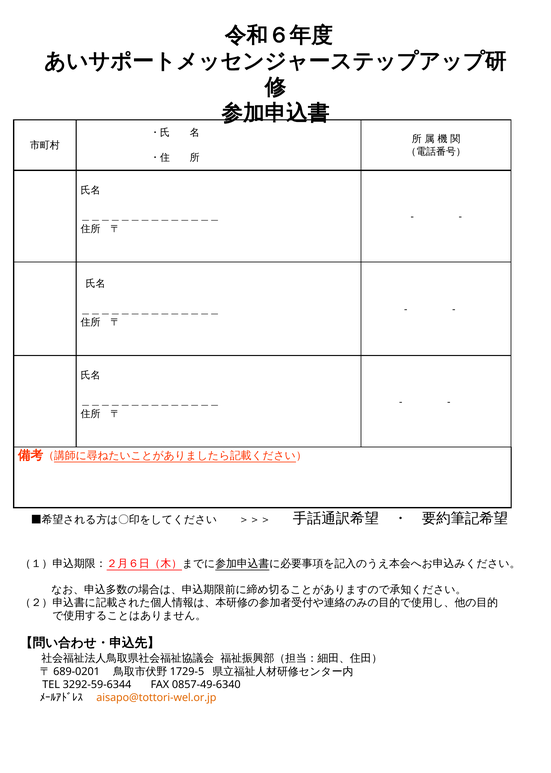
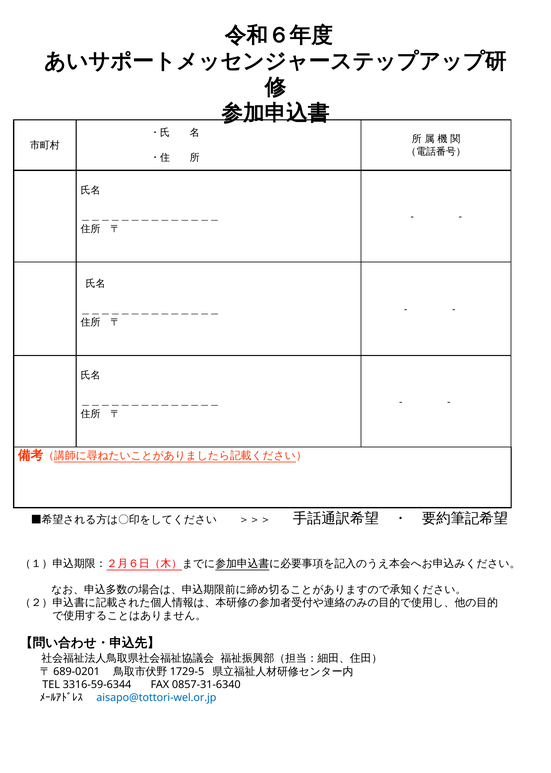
3292-59-6344: 3292-59-6344 -> 3316-59-6344
0857-49-6340: 0857-49-6340 -> 0857-31-6340
aisapo@tottori-wel.or.jp colour: orange -> blue
